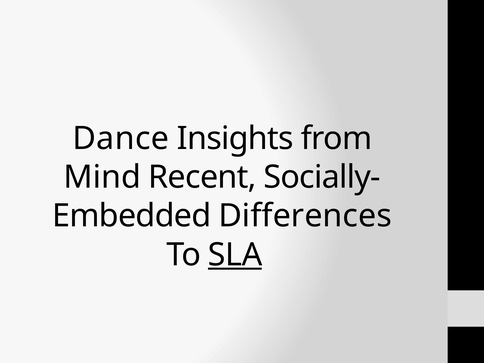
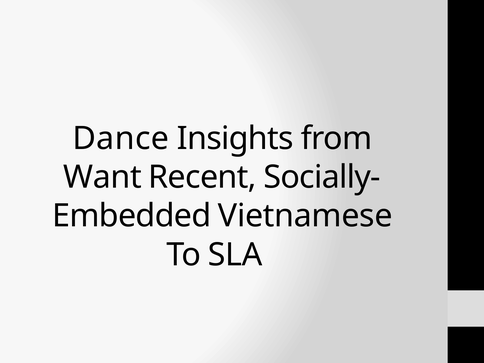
Mind: Mind -> Want
Differences: Differences -> Vietnamese
SLA underline: present -> none
